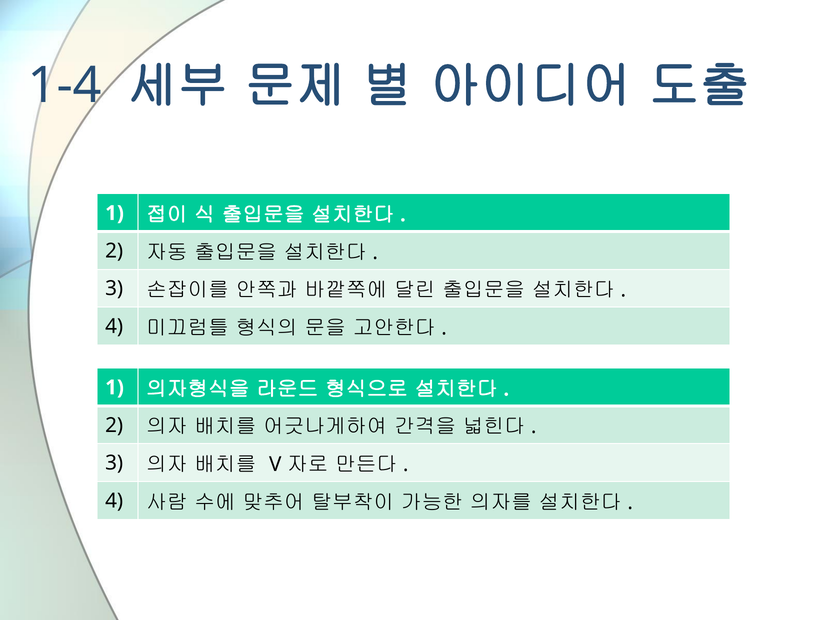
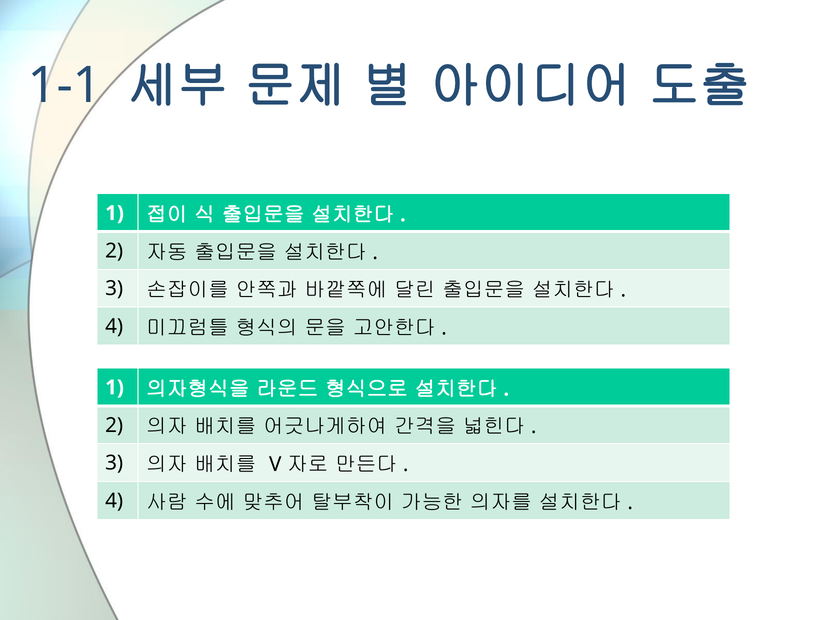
1-4: 1-4 -> 1-1
